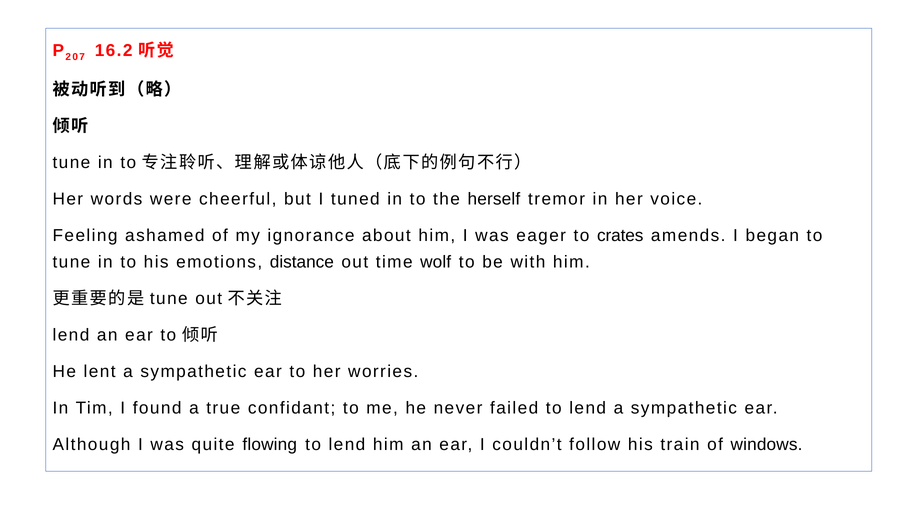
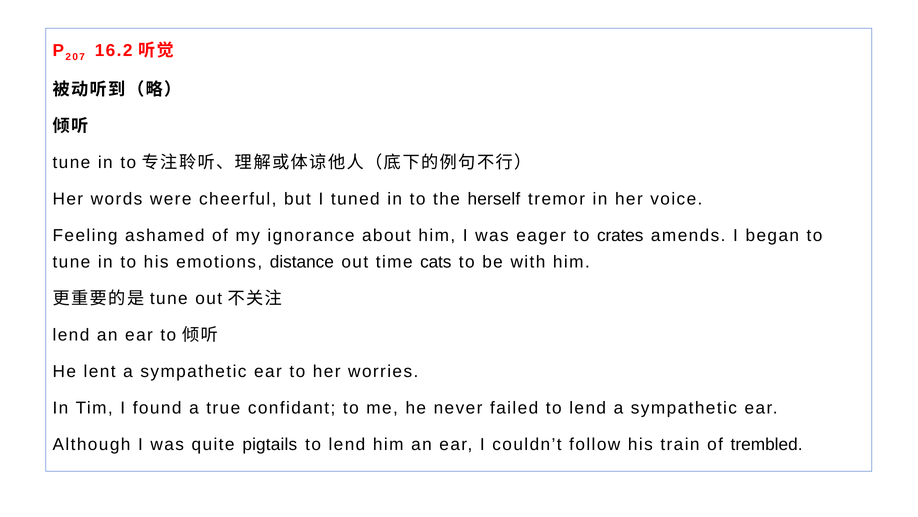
wolf: wolf -> cats
flowing: flowing -> pigtails
windows: windows -> trembled
